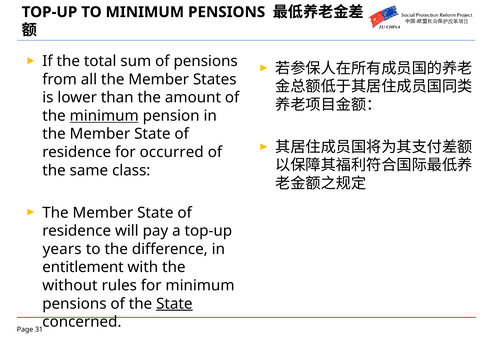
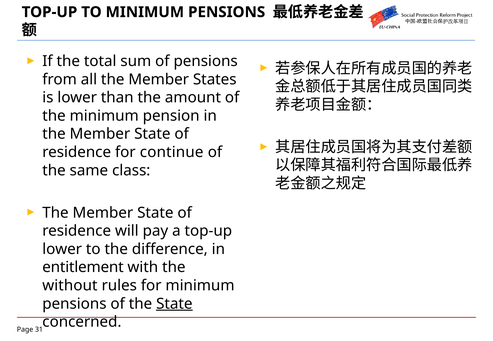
minimum at (104, 116) underline: present -> none
occurred: occurred -> continue
years at (62, 249): years -> lower
